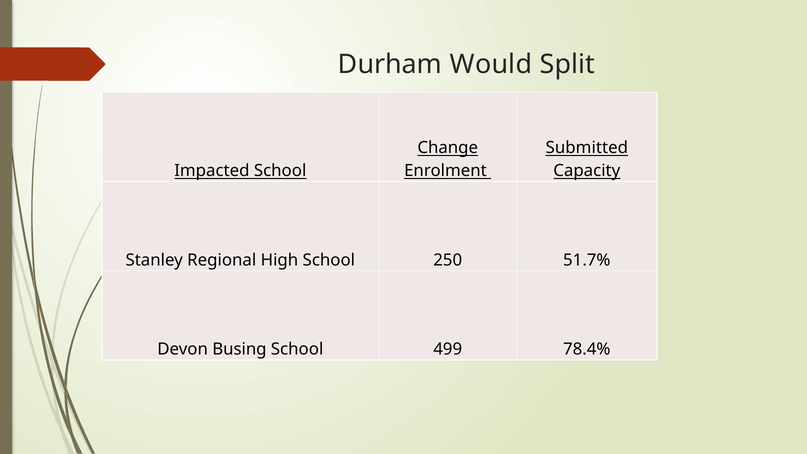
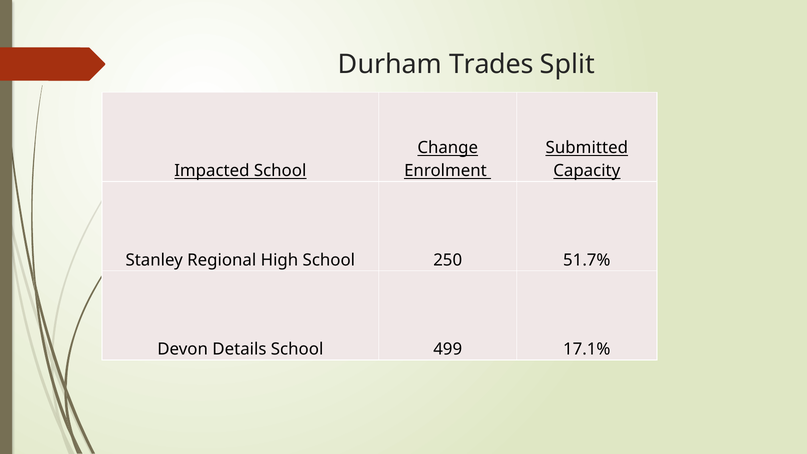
Would: Would -> Trades
Busing: Busing -> Details
78.4%: 78.4% -> 17.1%
